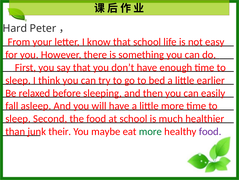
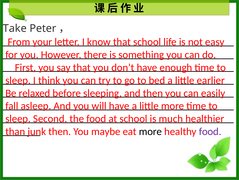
Hard: Hard -> Take
their at (60, 131): their -> then
more at (150, 131) colour: green -> black
